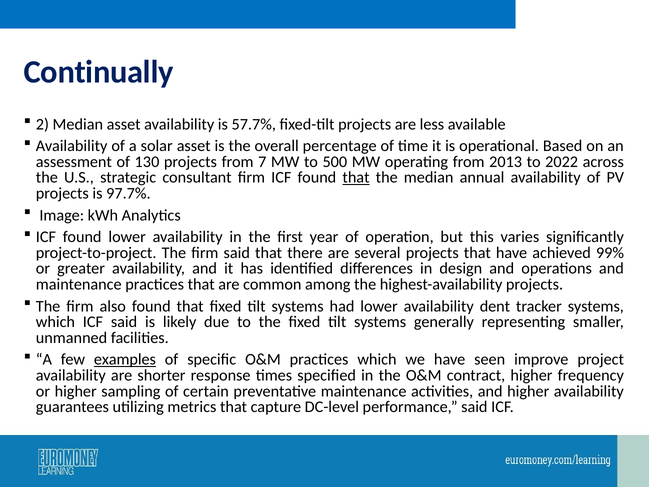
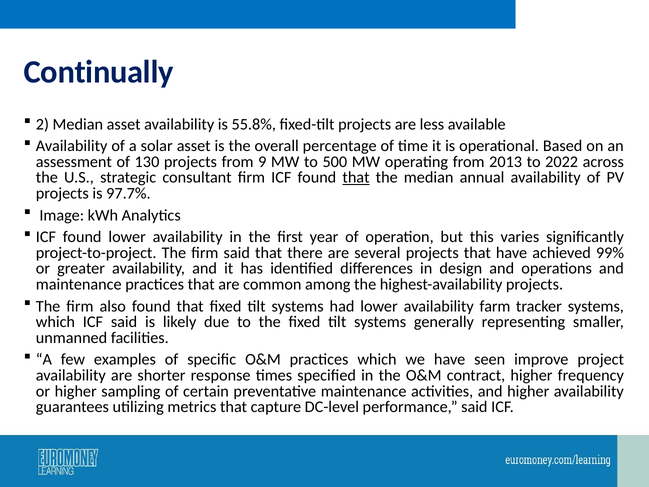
57.7%: 57.7% -> 55.8%
7: 7 -> 9
dent: dent -> farm
examples underline: present -> none
